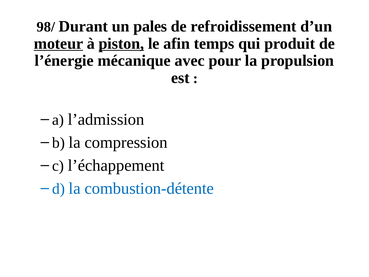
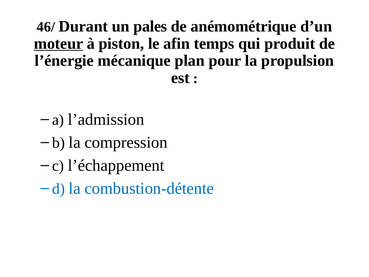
98/: 98/ -> 46/
refroidissement: refroidissement -> anémométrique
piston underline: present -> none
avec: avec -> plan
